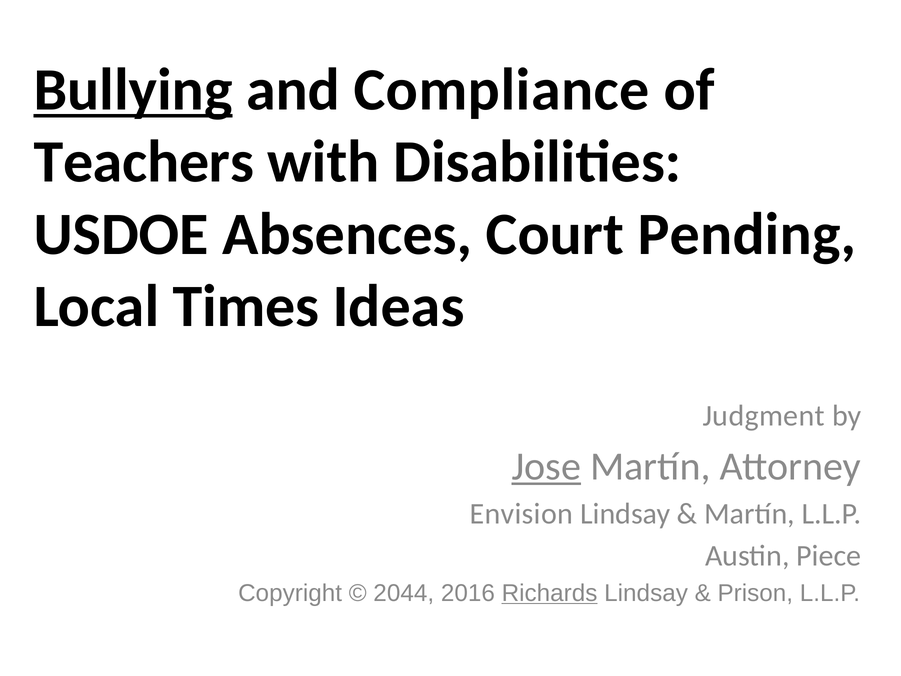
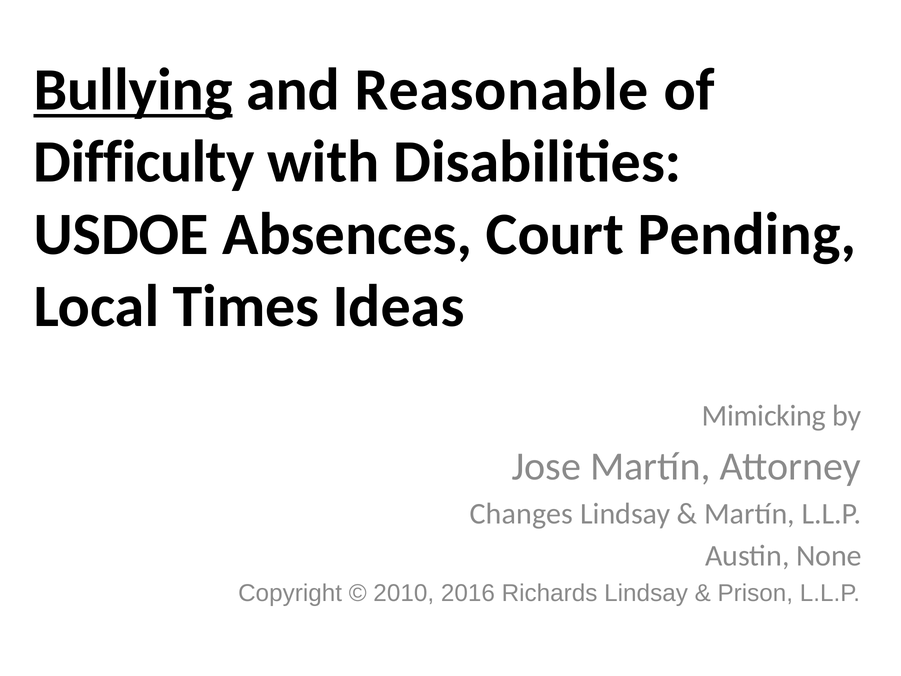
Compliance: Compliance -> Reasonable
Teachers: Teachers -> Difficulty
Judgment: Judgment -> Mimicking
Jose underline: present -> none
Envision: Envision -> Changes
Piece: Piece -> None
2044: 2044 -> 2010
Richards underline: present -> none
